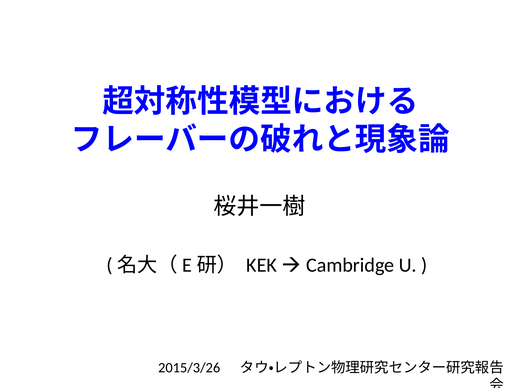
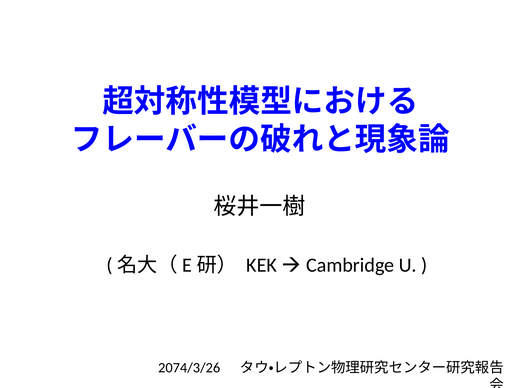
2015/3/26: 2015/3/26 -> 2074/3/26
